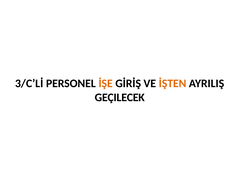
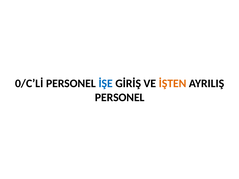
3/C’Lİ: 3/C’Lİ -> 0/C’Lİ
İŞE colour: orange -> blue
GEÇILECEK at (120, 97): GEÇILECEK -> PERSONEL
